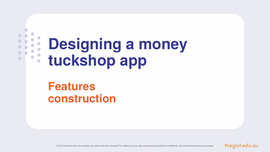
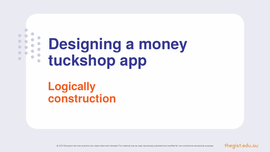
Features: Features -> Logically
